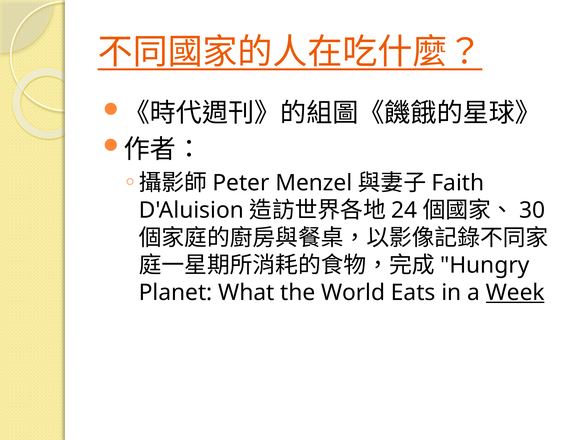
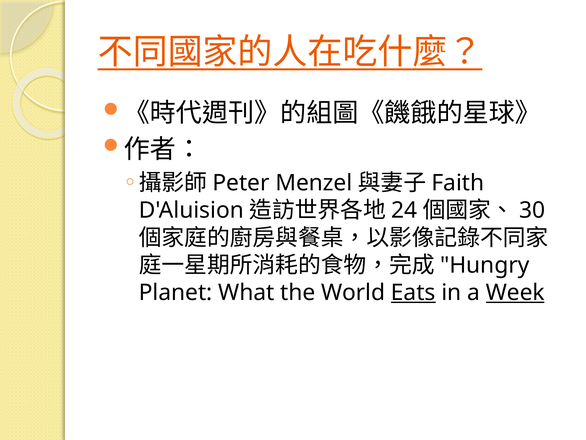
Eats underline: none -> present
